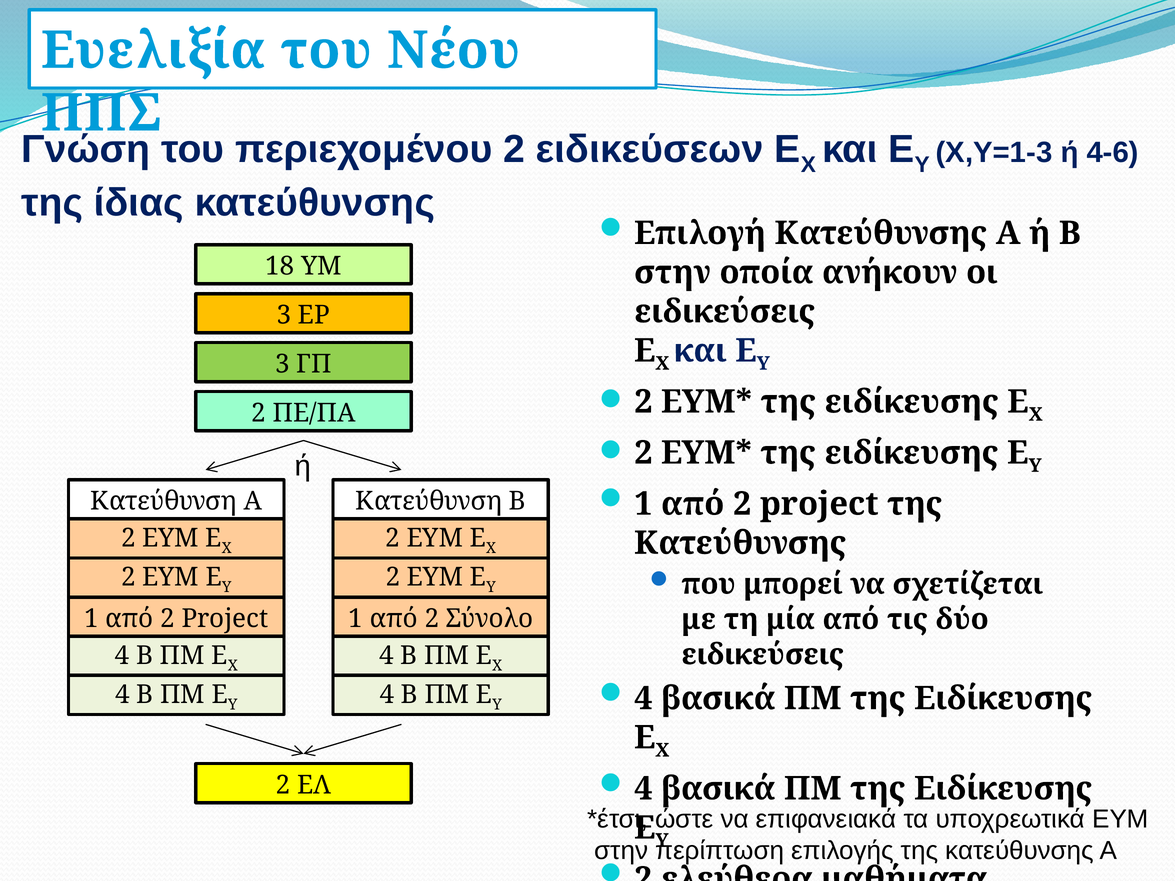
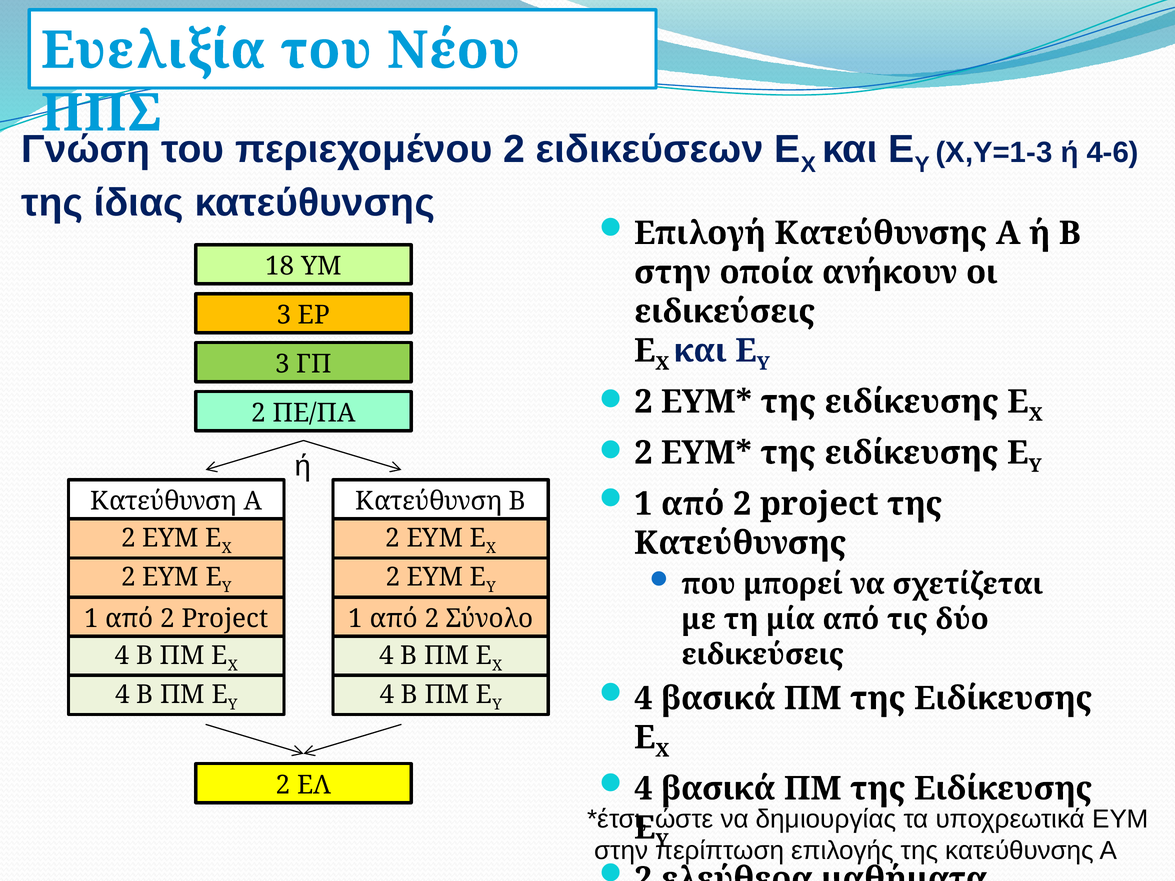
επιφανειακά: επιφανειακά -> δημιουργίας
